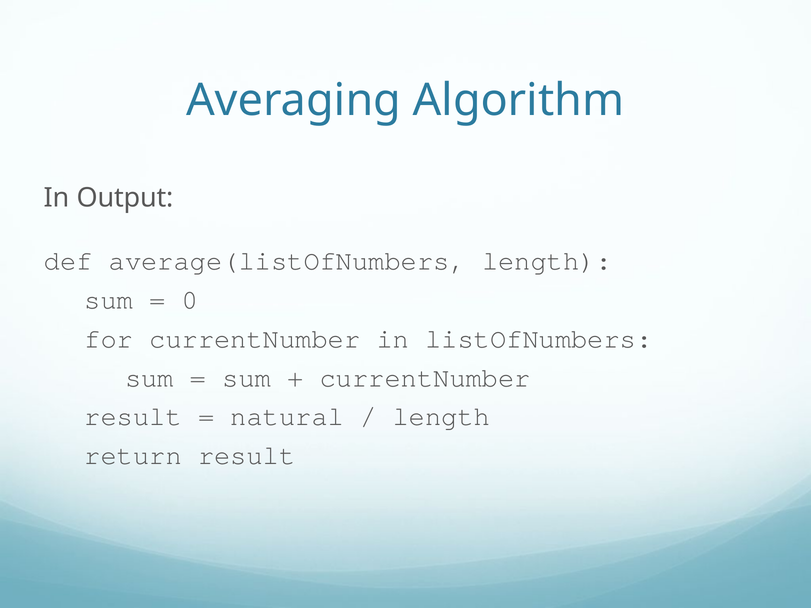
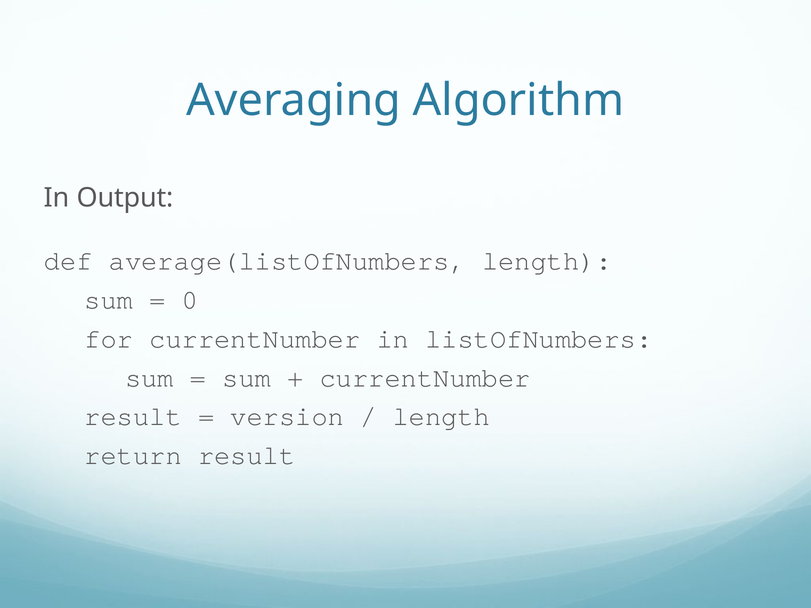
natural: natural -> version
